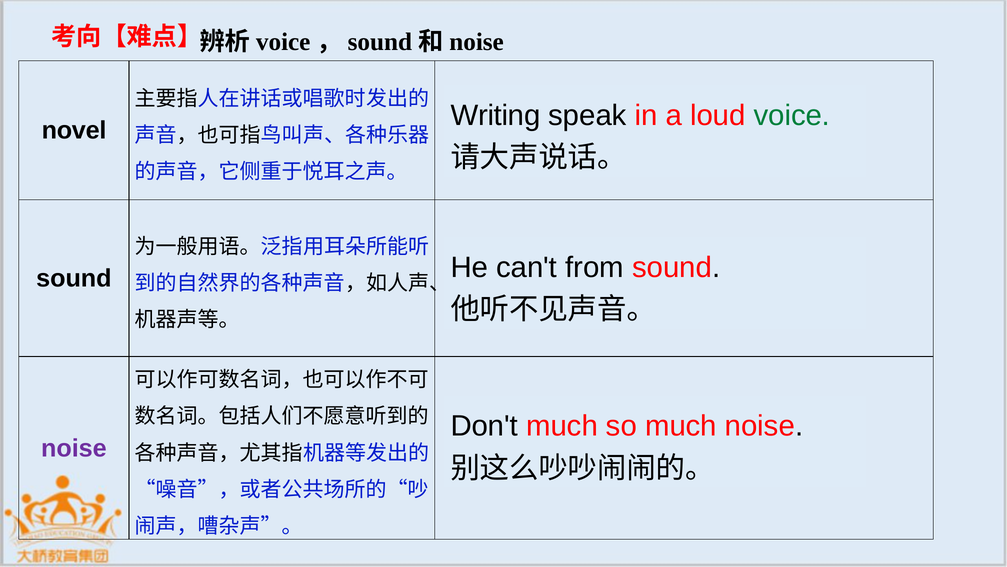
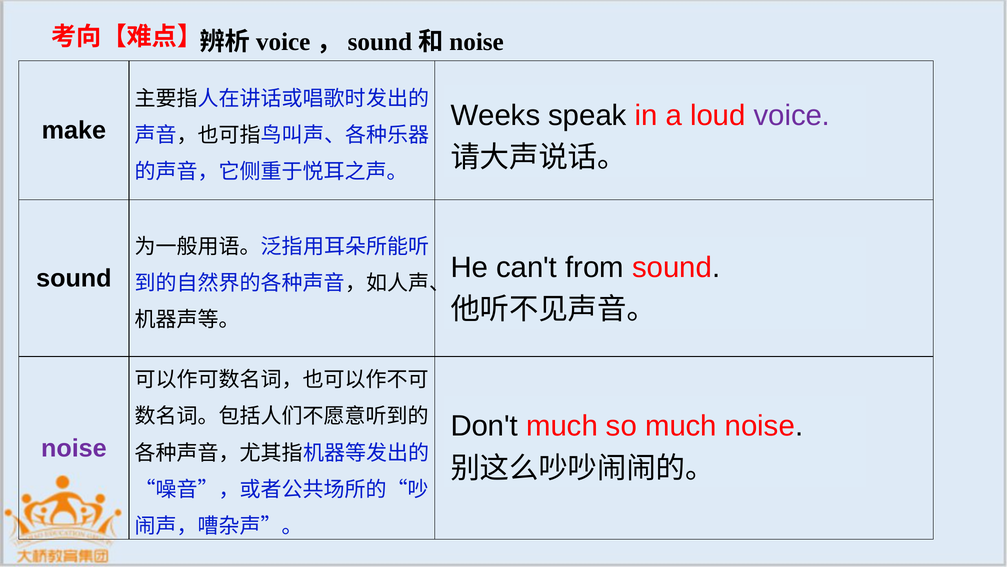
Writing: Writing -> Weeks
voice colour: green -> purple
novel: novel -> make
